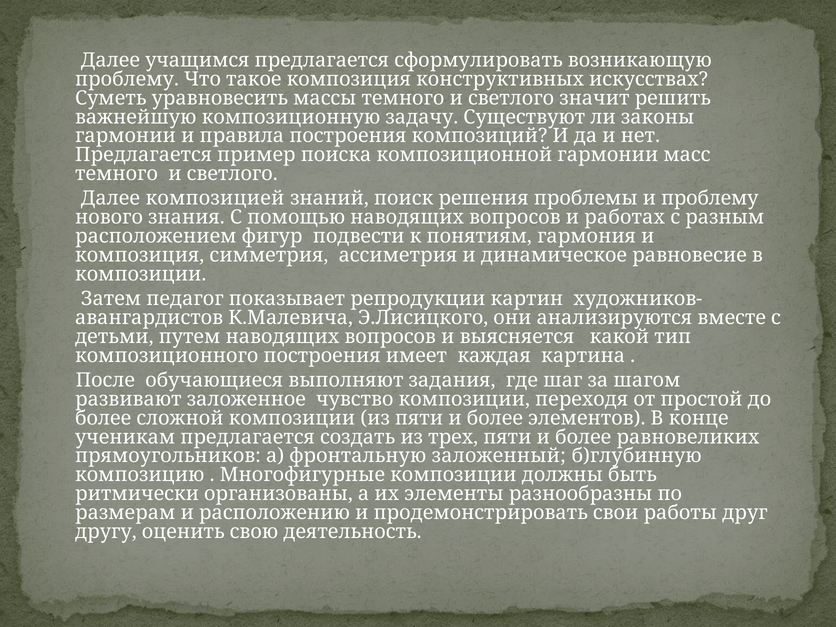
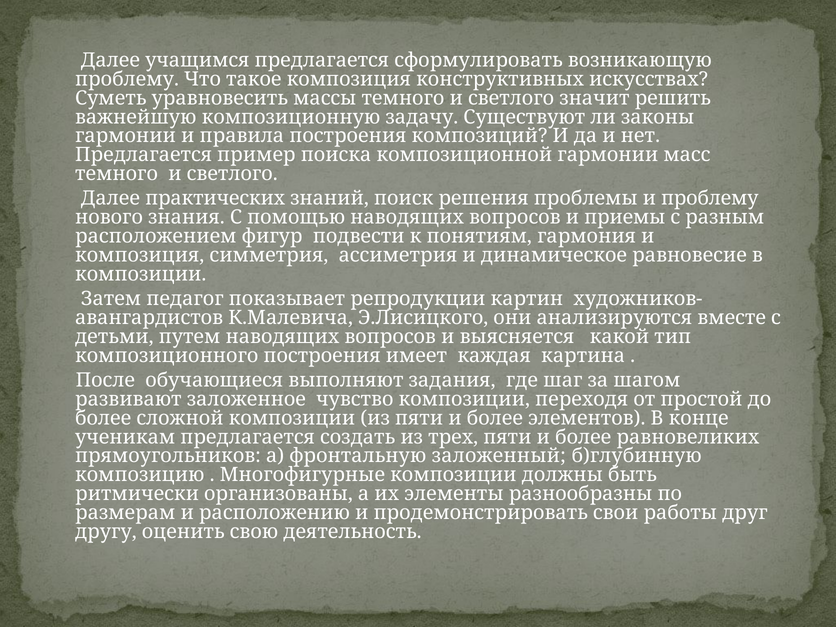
композицией: композицией -> практических
работах: работах -> приемы
